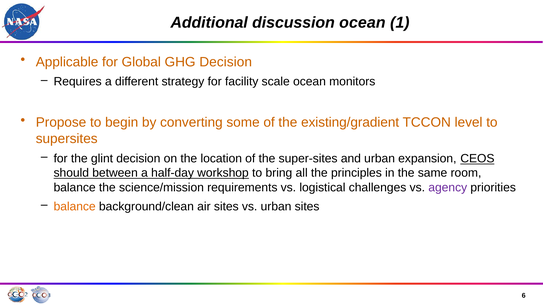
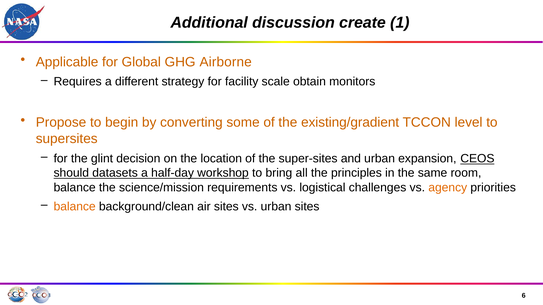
discussion ocean: ocean -> create
GHG Decision: Decision -> Airborne
scale ocean: ocean -> obtain
between: between -> datasets
agency colour: purple -> orange
